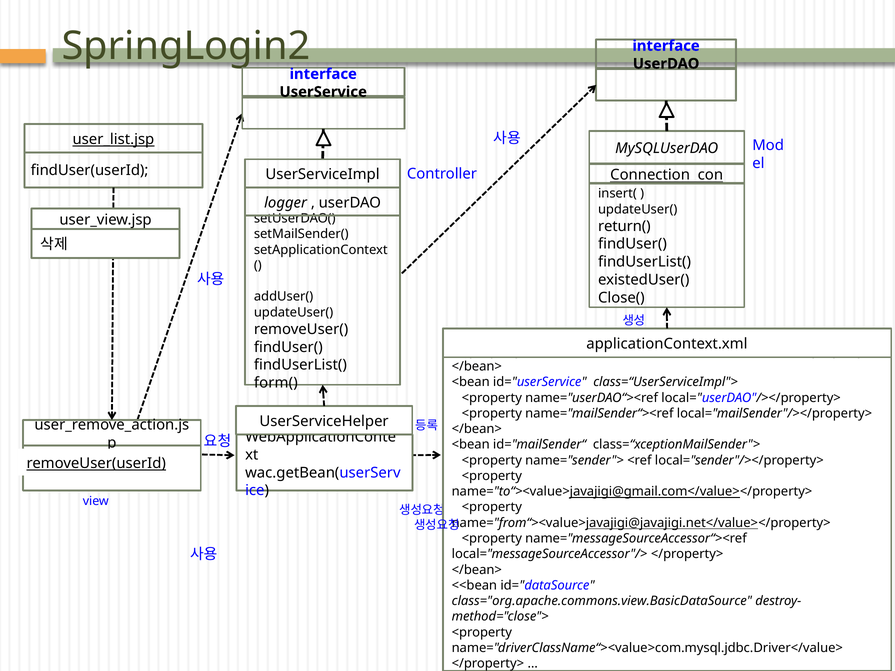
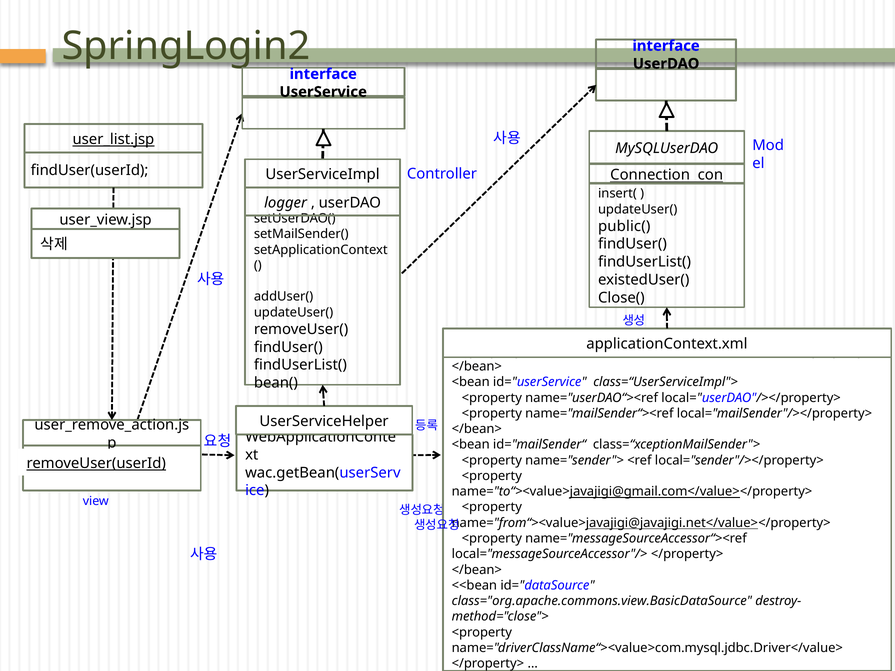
return(: return( -> public(
form(: form( -> bean(
